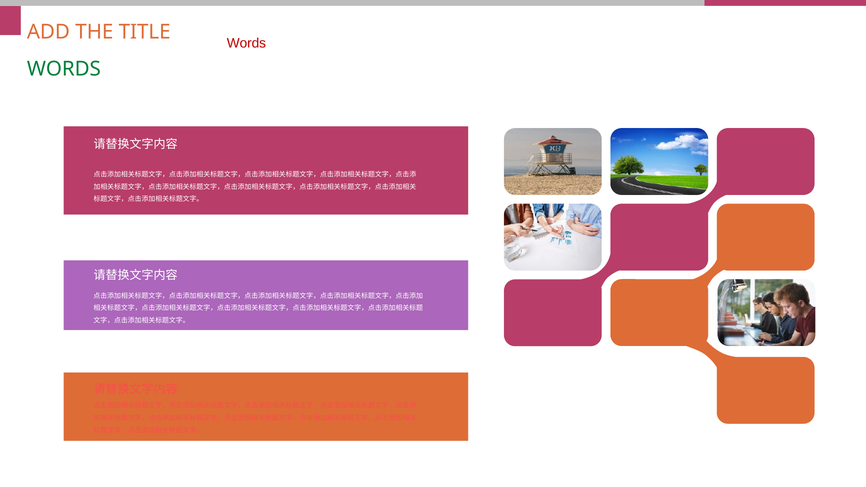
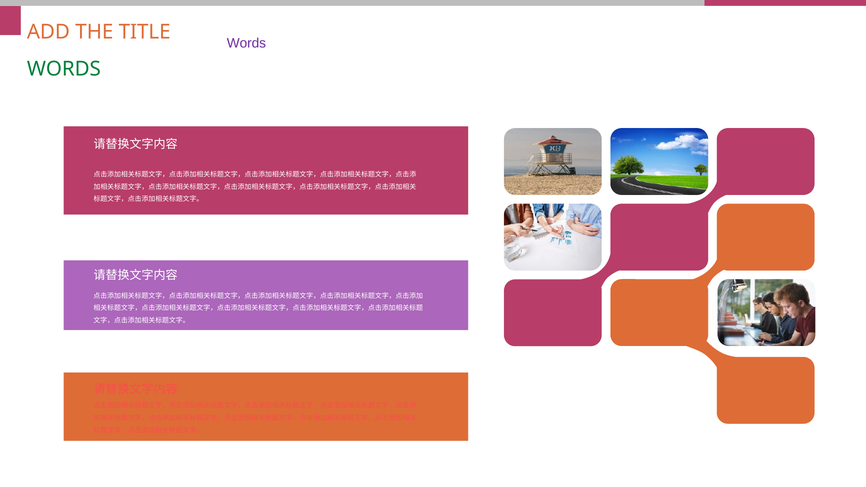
Words at (246, 43) colour: red -> purple
